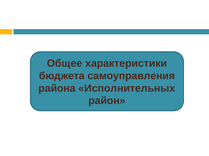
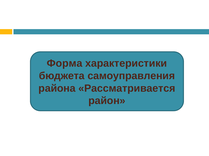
Общее: Общее -> Форма
Исполнительных: Исполнительных -> Рассматривается
